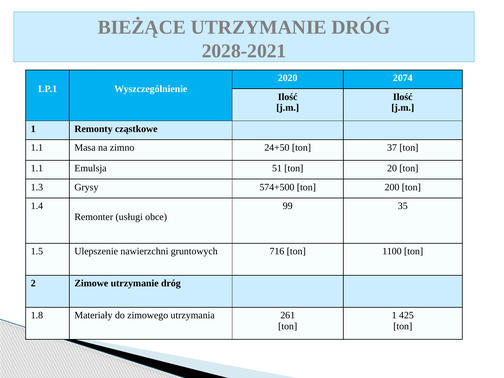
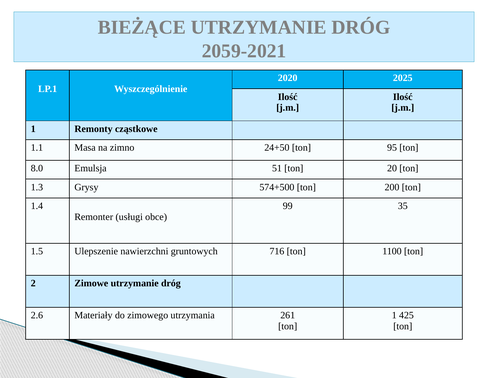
2028-2021: 2028-2021 -> 2059-2021
2074: 2074 -> 2025
37: 37 -> 95
1.1 at (37, 168): 1.1 -> 8.0
1.8: 1.8 -> 2.6
